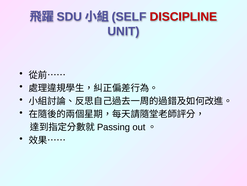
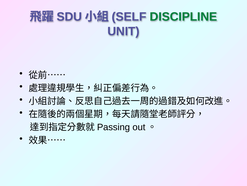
DISCIPLINE colour: red -> green
